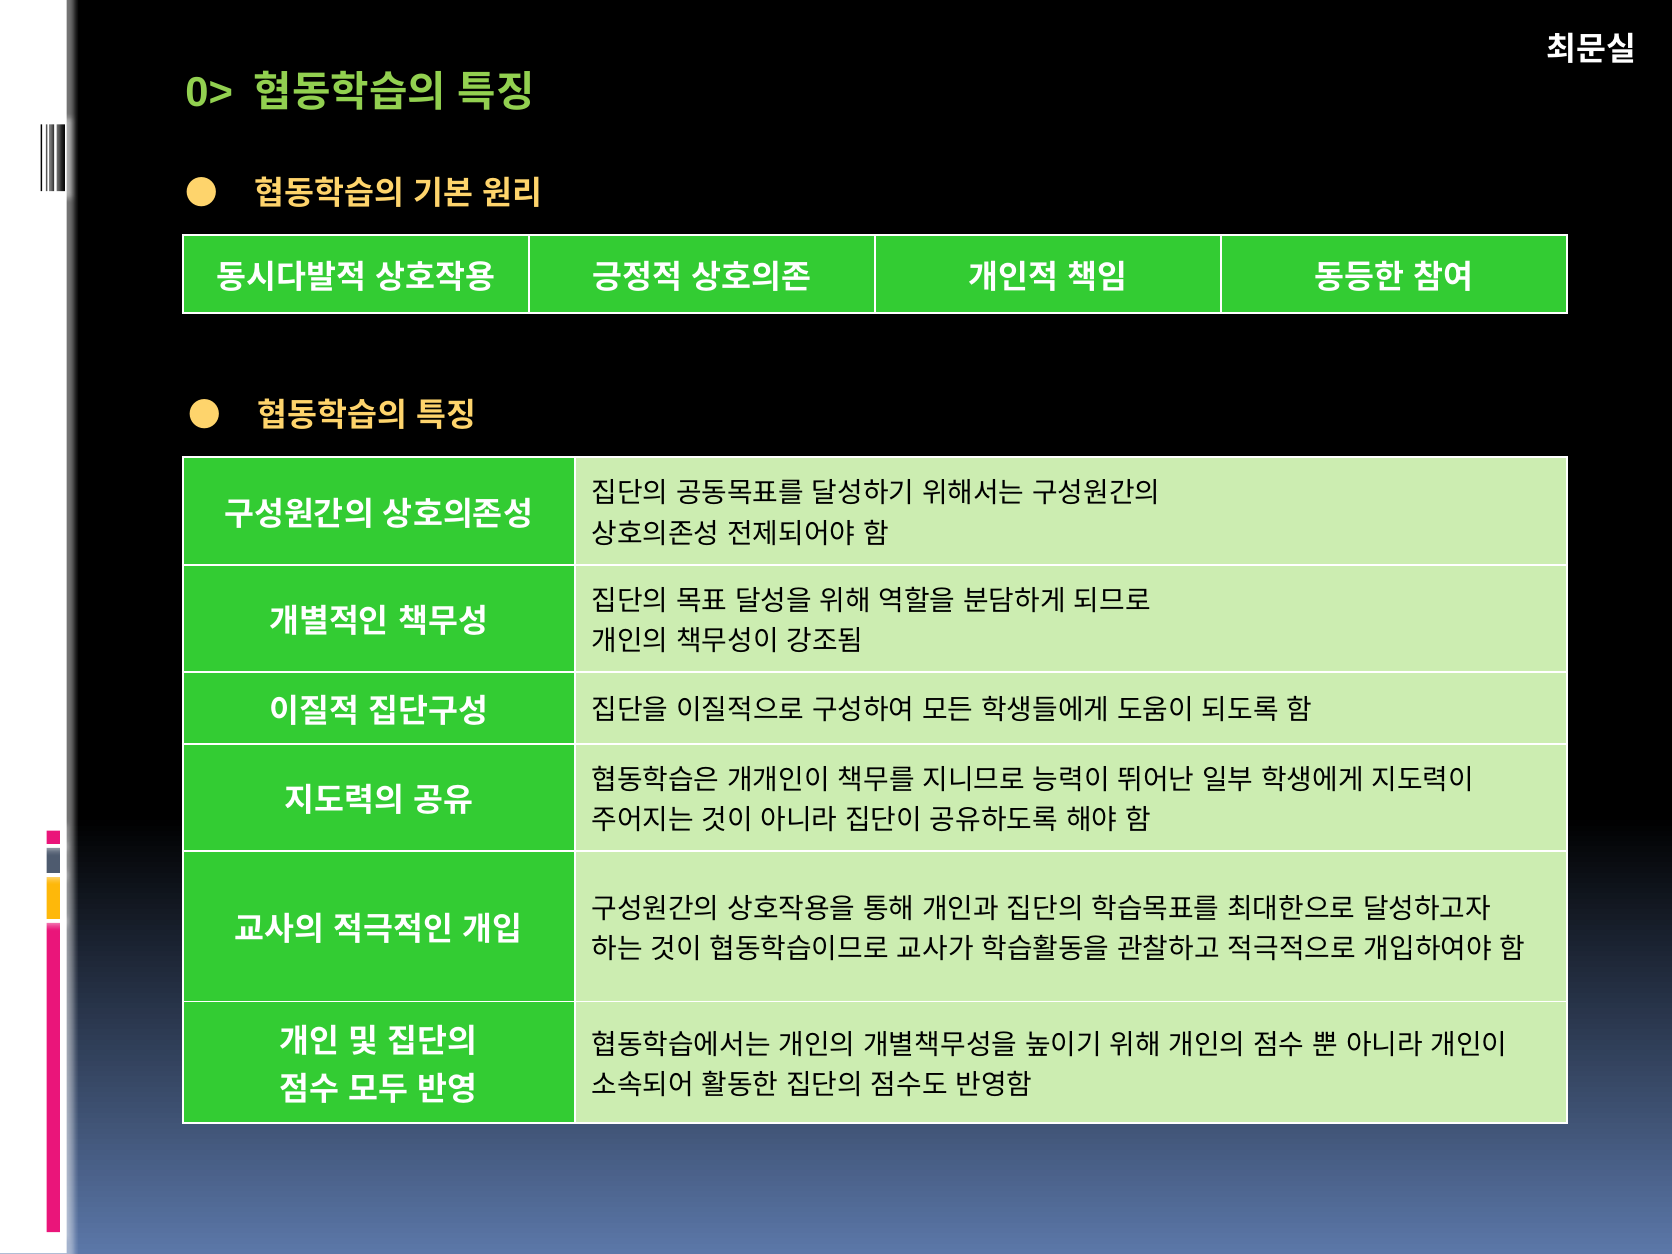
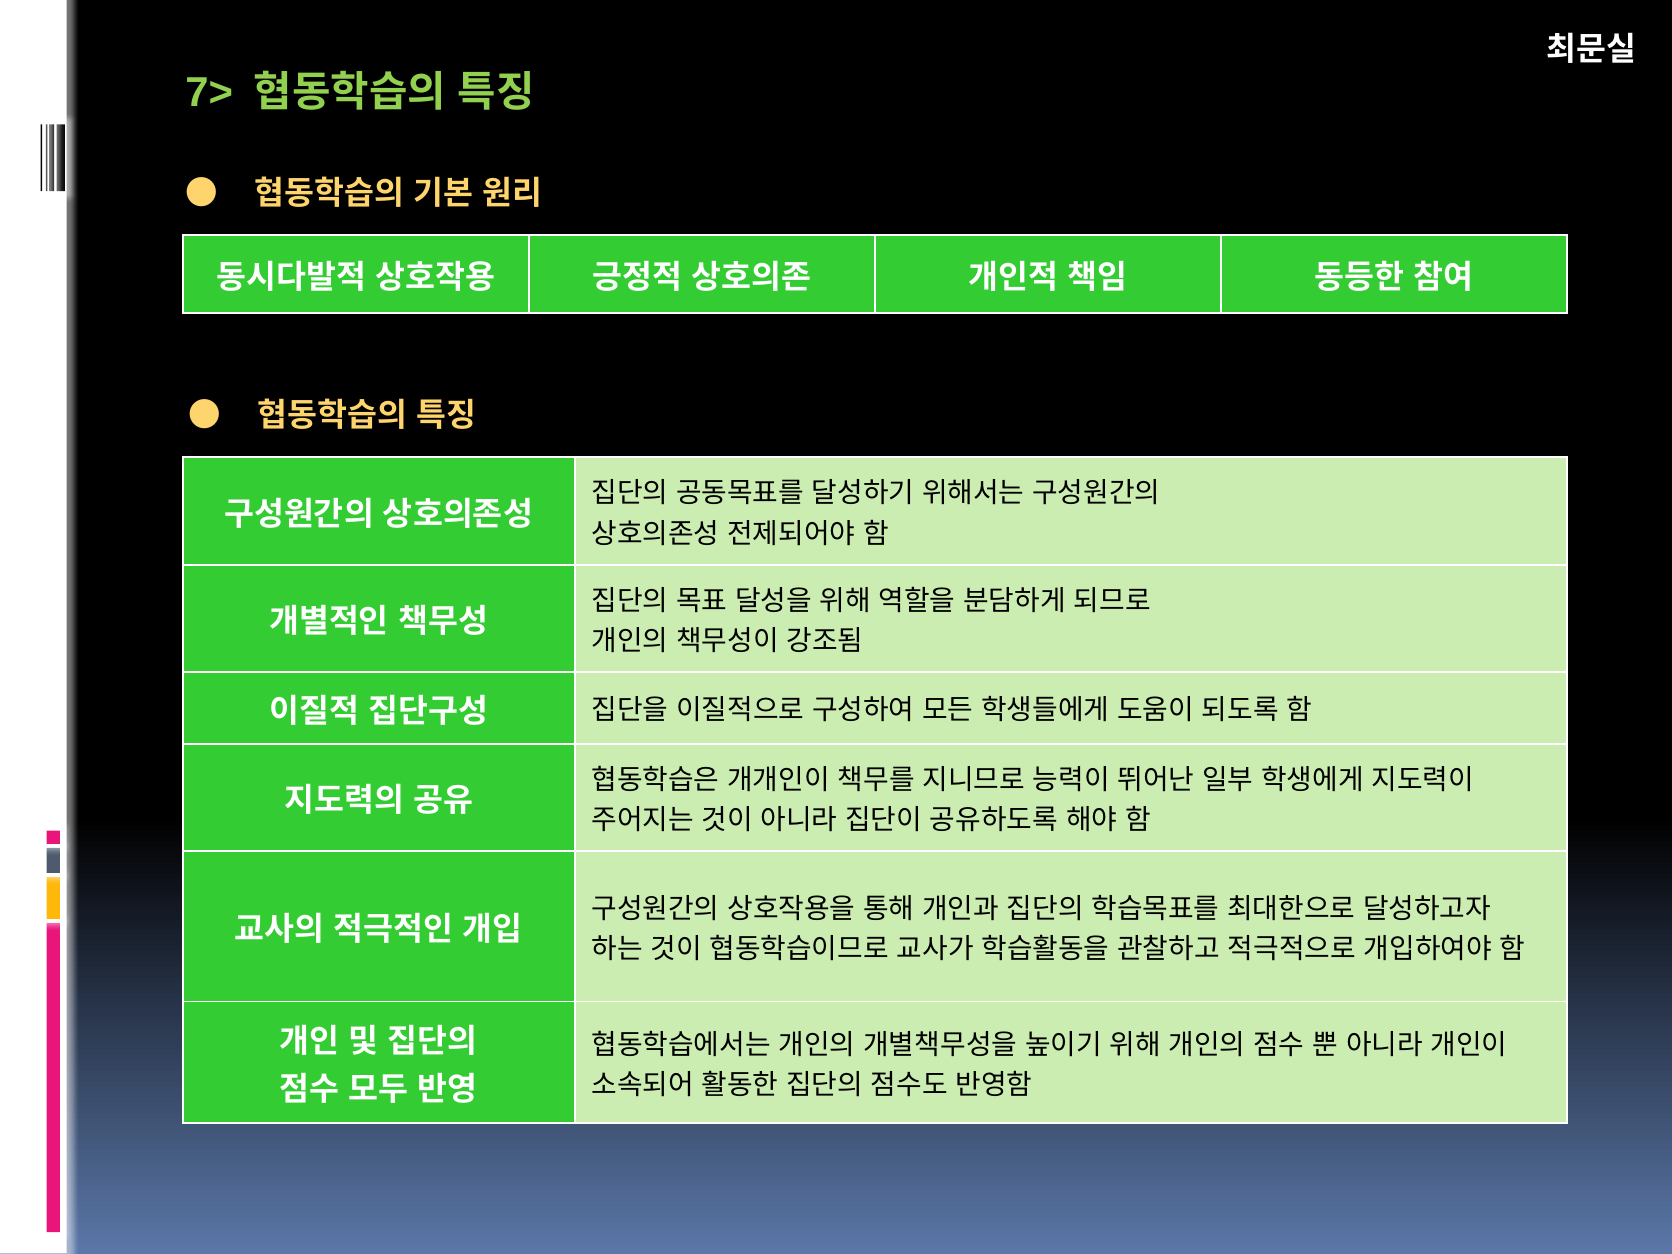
0>: 0> -> 7>
